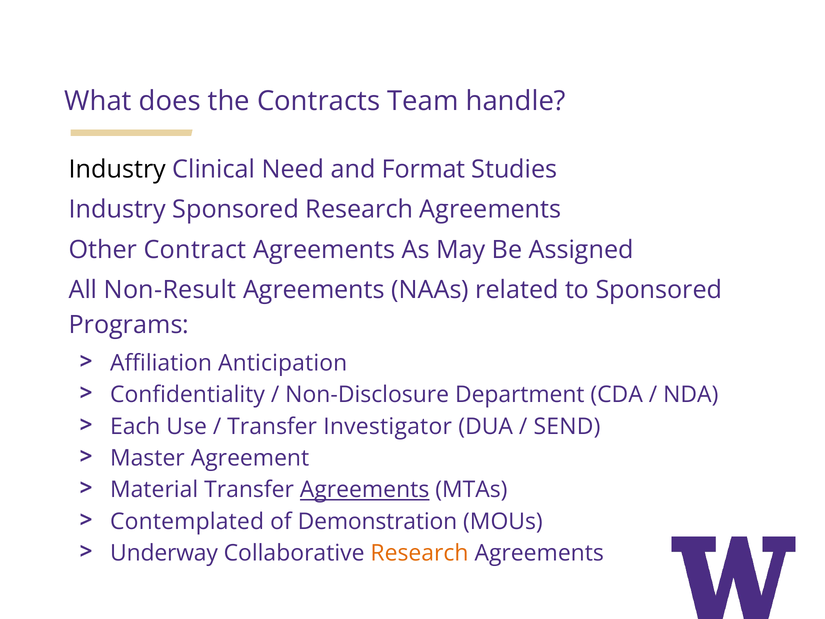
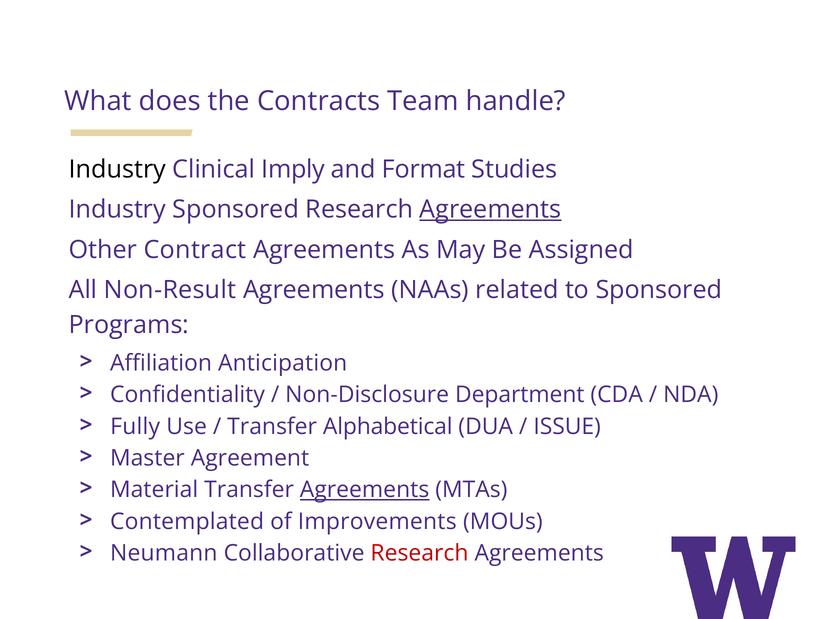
Need: Need -> Imply
Agreements at (490, 210) underline: none -> present
Each: Each -> Fully
Investigator: Investigator -> Alphabetical
SEND: SEND -> ISSUE
Demonstration: Demonstration -> Improvements
Underway: Underway -> Neumann
Research at (419, 553) colour: orange -> red
